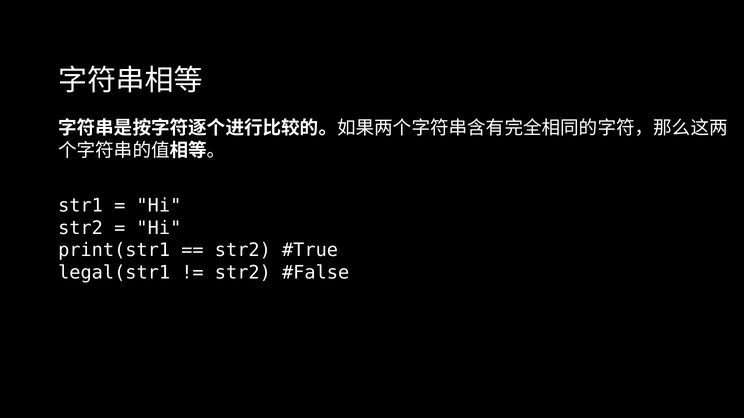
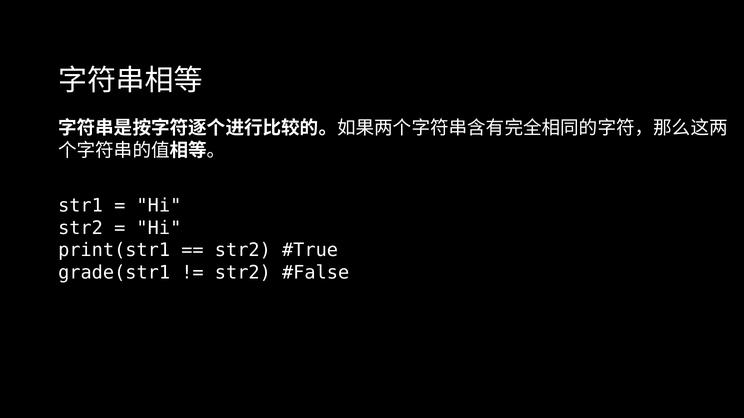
legal(str1: legal(str1 -> grade(str1
